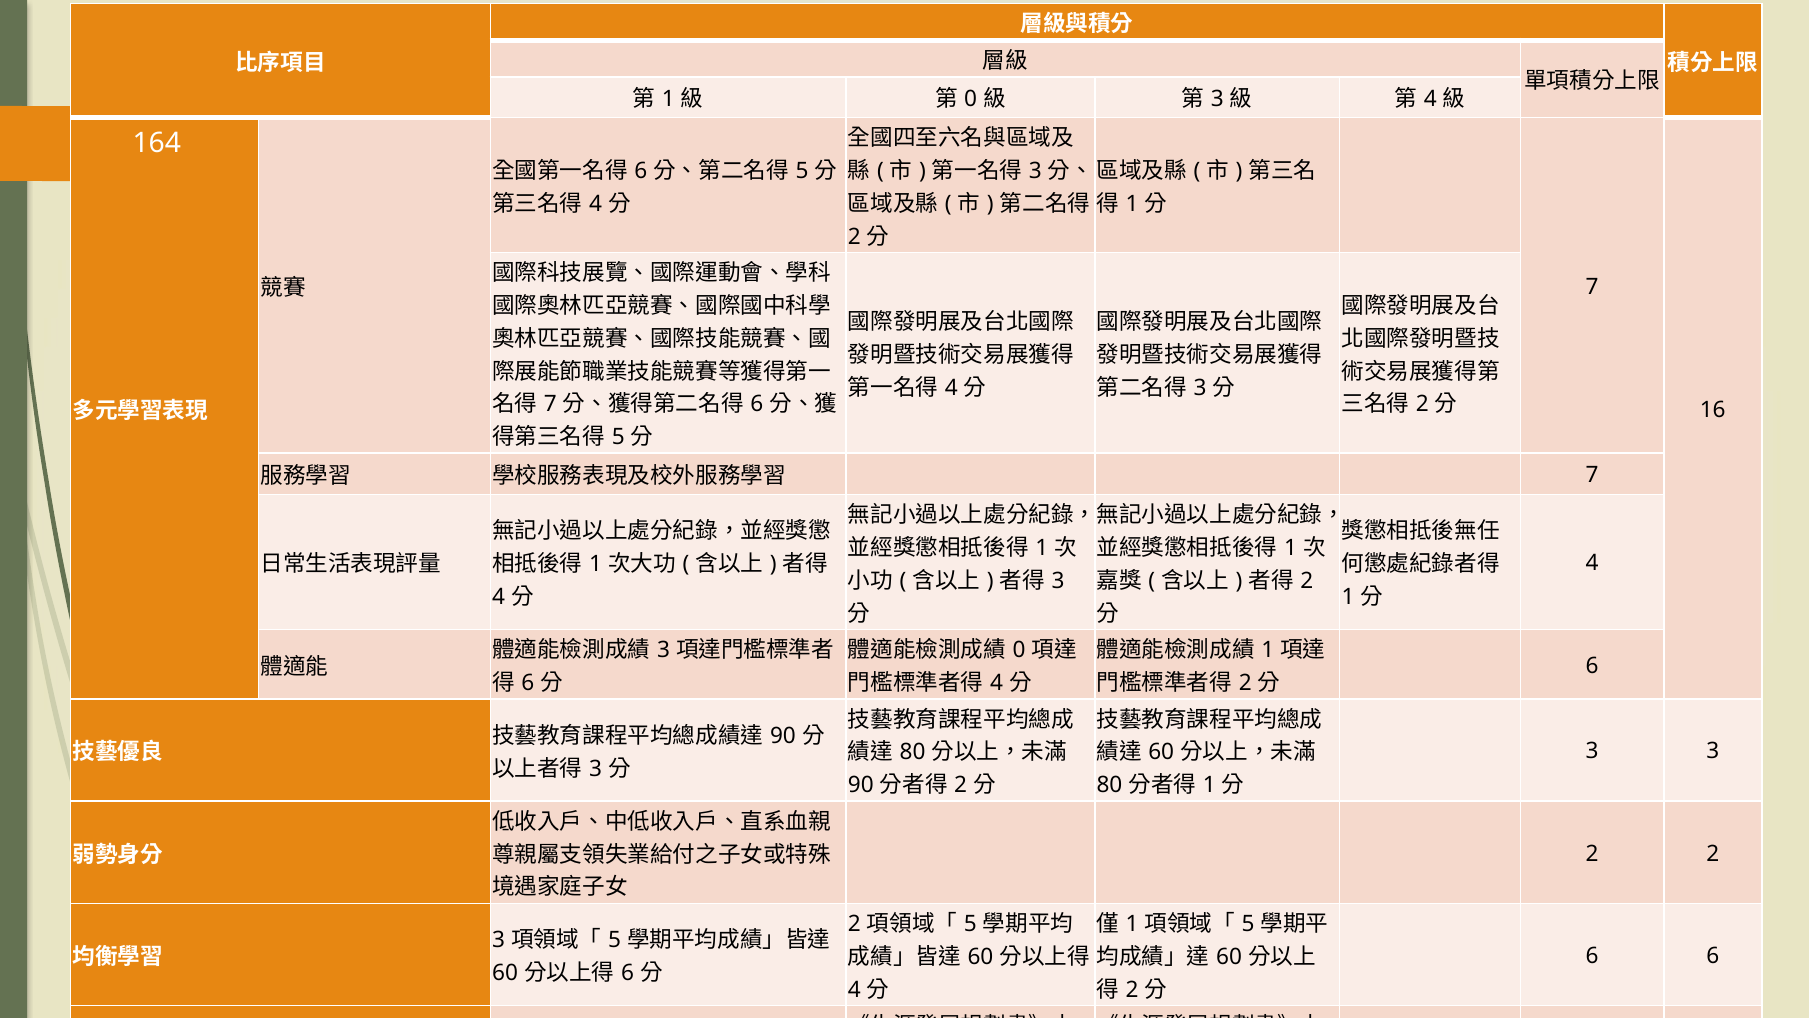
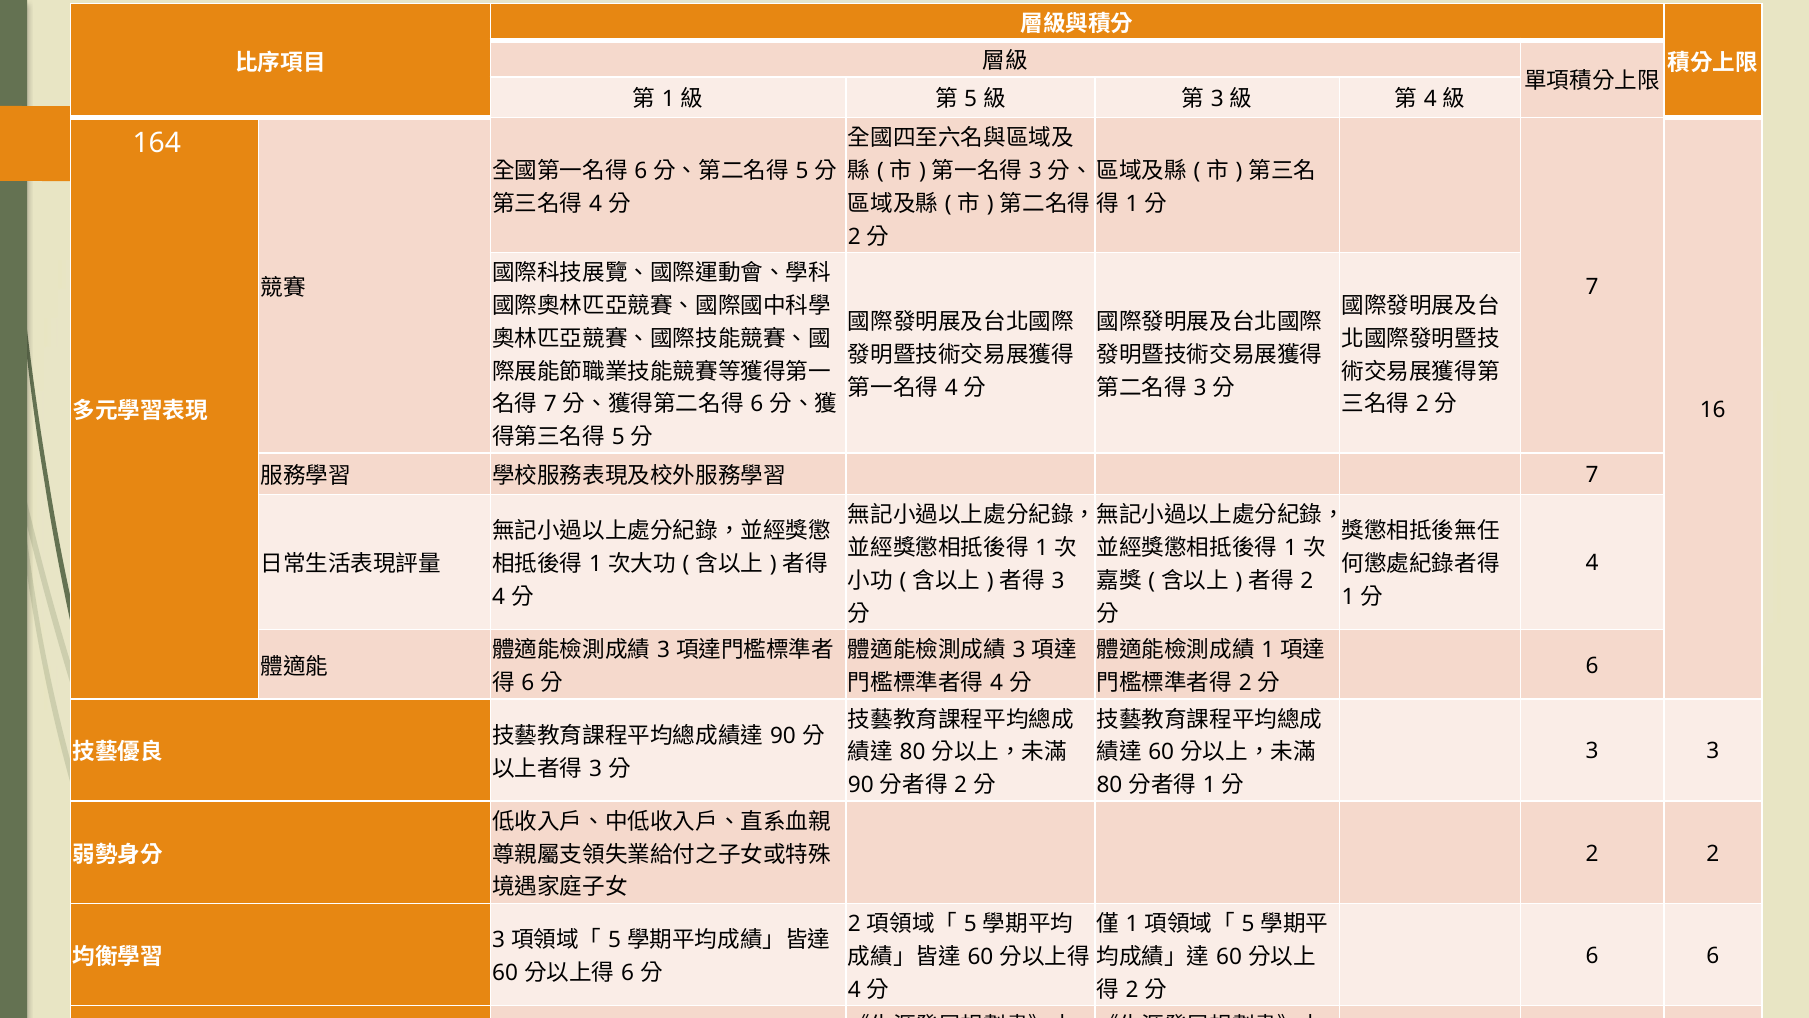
0 at (971, 99): 0 -> 5
0 at (1019, 650): 0 -> 3
